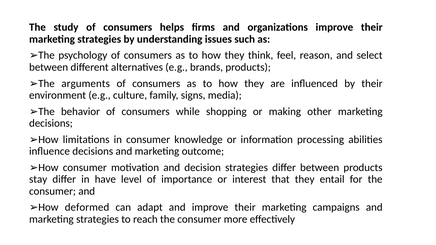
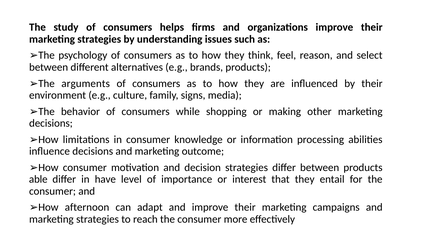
stay: stay -> able
deformed: deformed -> afternoon
